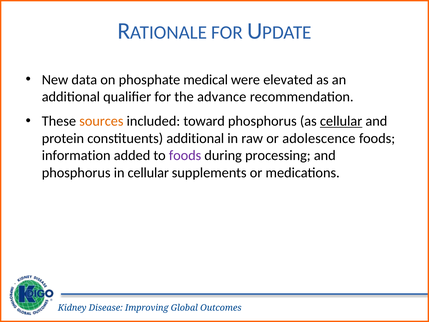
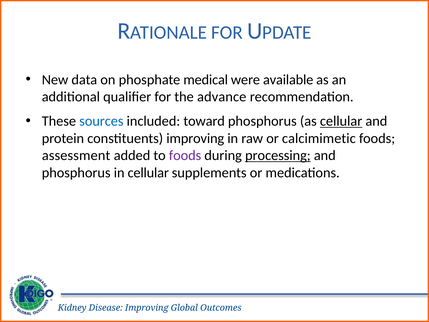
elevated: elevated -> available
sources colour: orange -> blue
constituents additional: additional -> improving
adolescence: adolescence -> calcimimetic
information: information -> assessment
processing underline: none -> present
